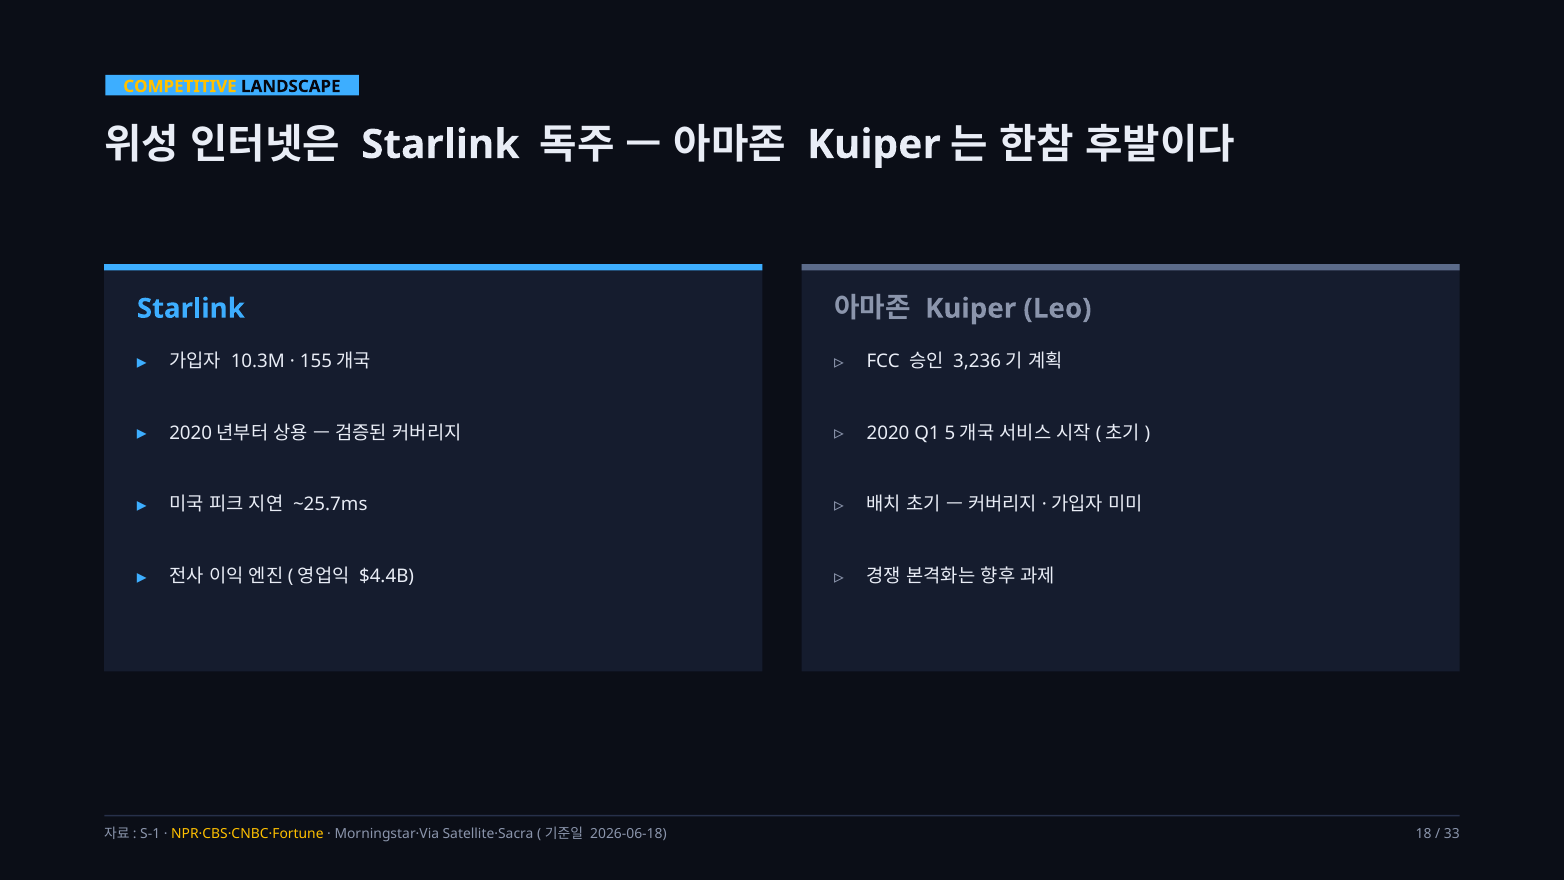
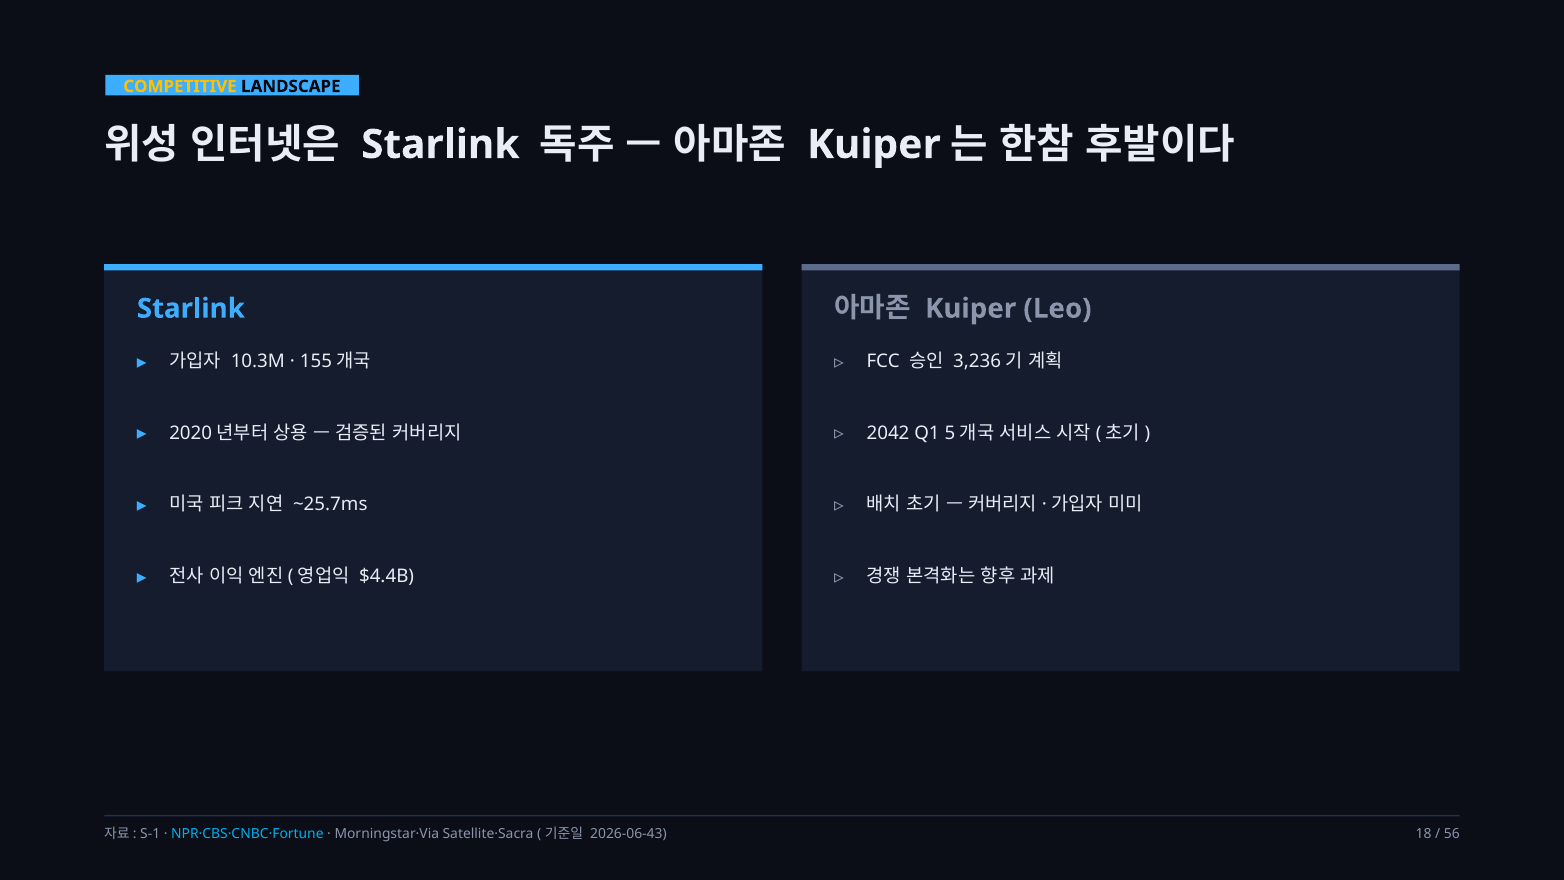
2020: 2020 -> 2042
NPR·CBS·CNBC·Fortune colour: yellow -> light blue
2026-06-18: 2026-06-18 -> 2026-06-43
33: 33 -> 56
